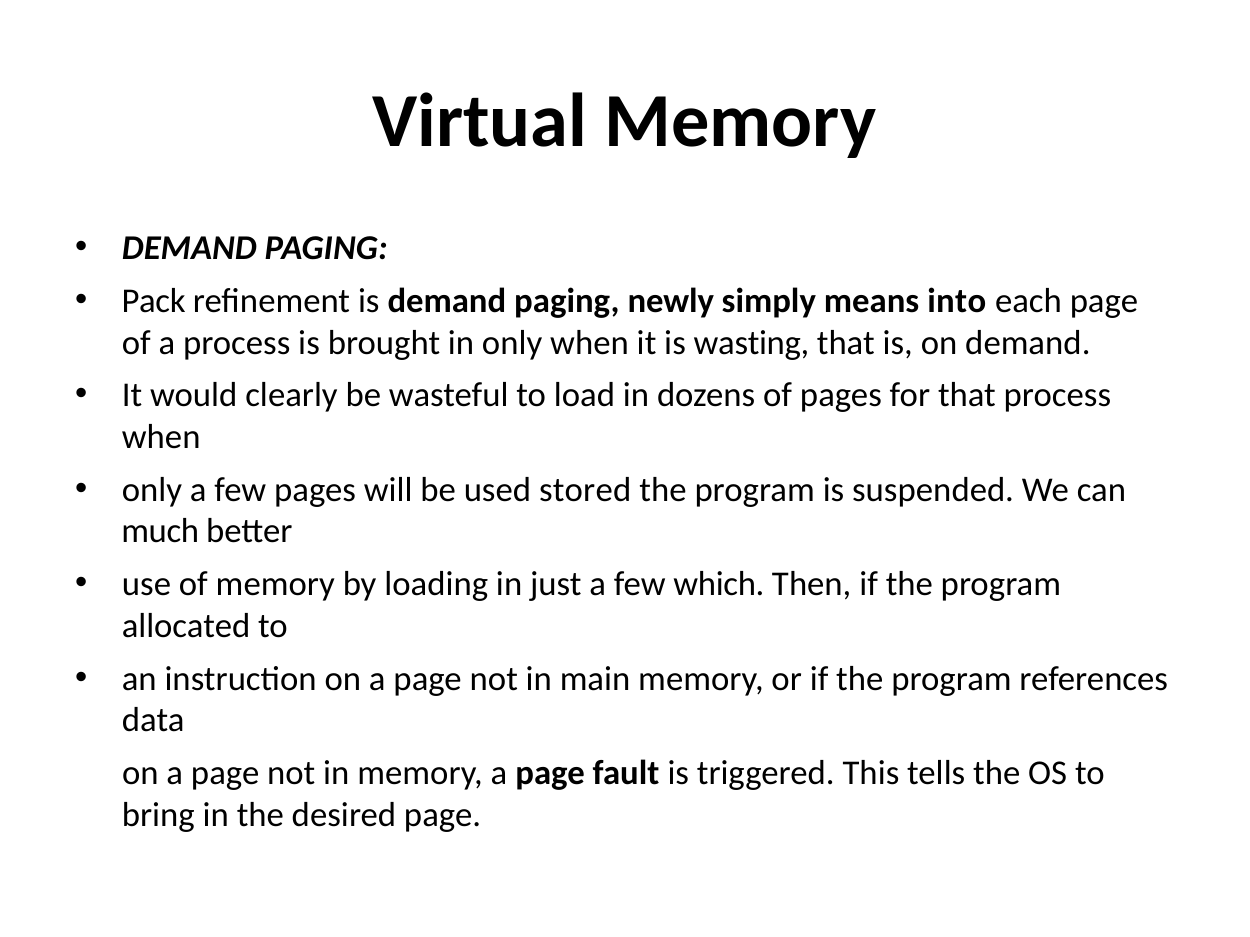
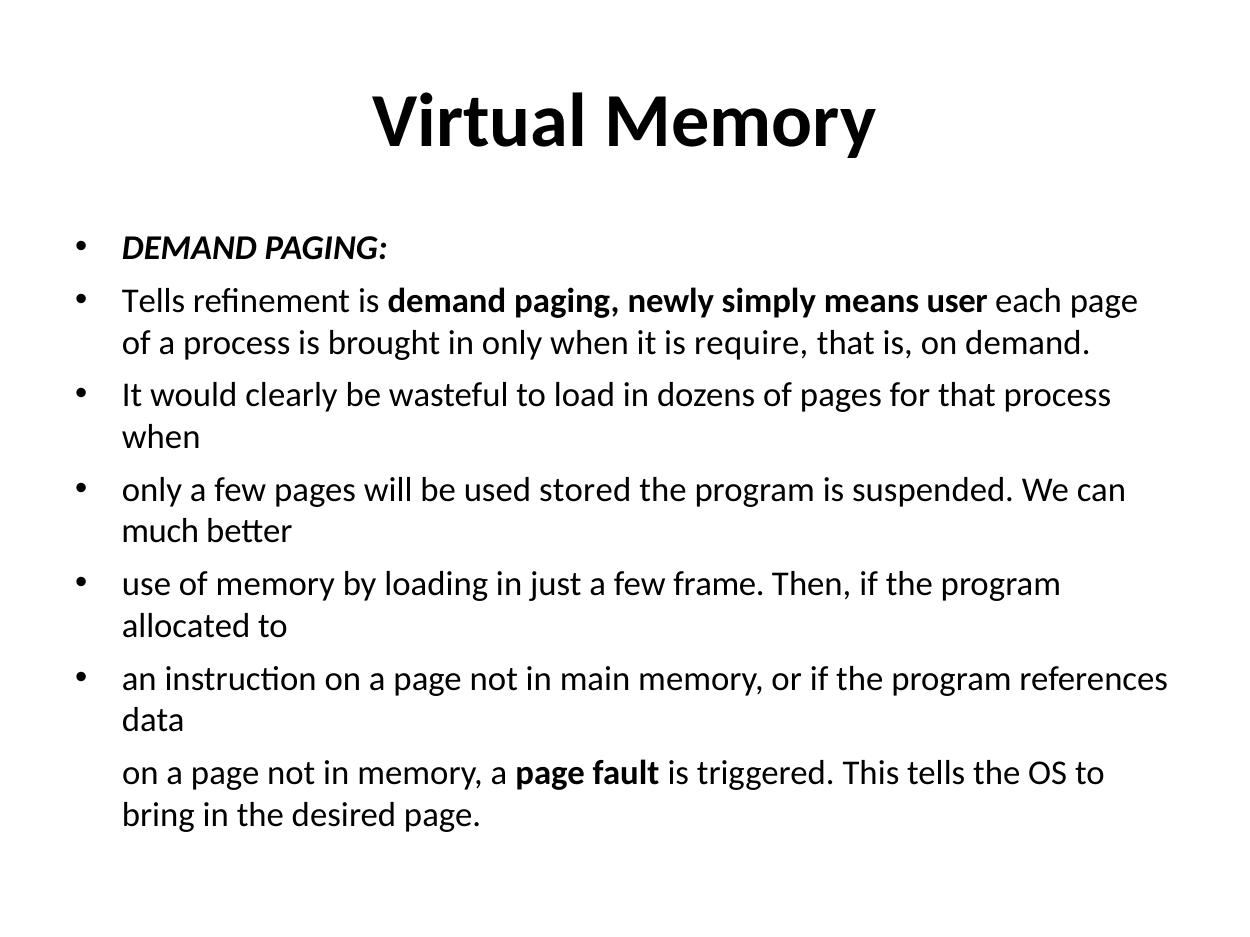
Pack at (154, 301): Pack -> Tells
into: into -> user
wasting: wasting -> require
which: which -> frame
